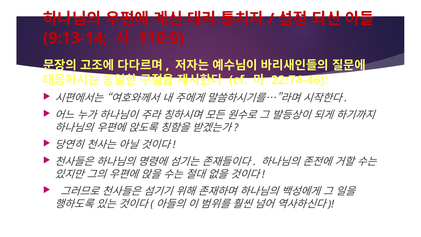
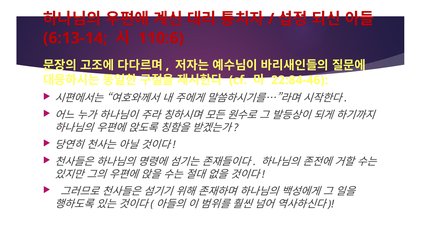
9:13-14: 9:13-14 -> 6:13-14
110:9: 110:9 -> 110:6
22:74-46: 22:74-46 -> 22:84-46
